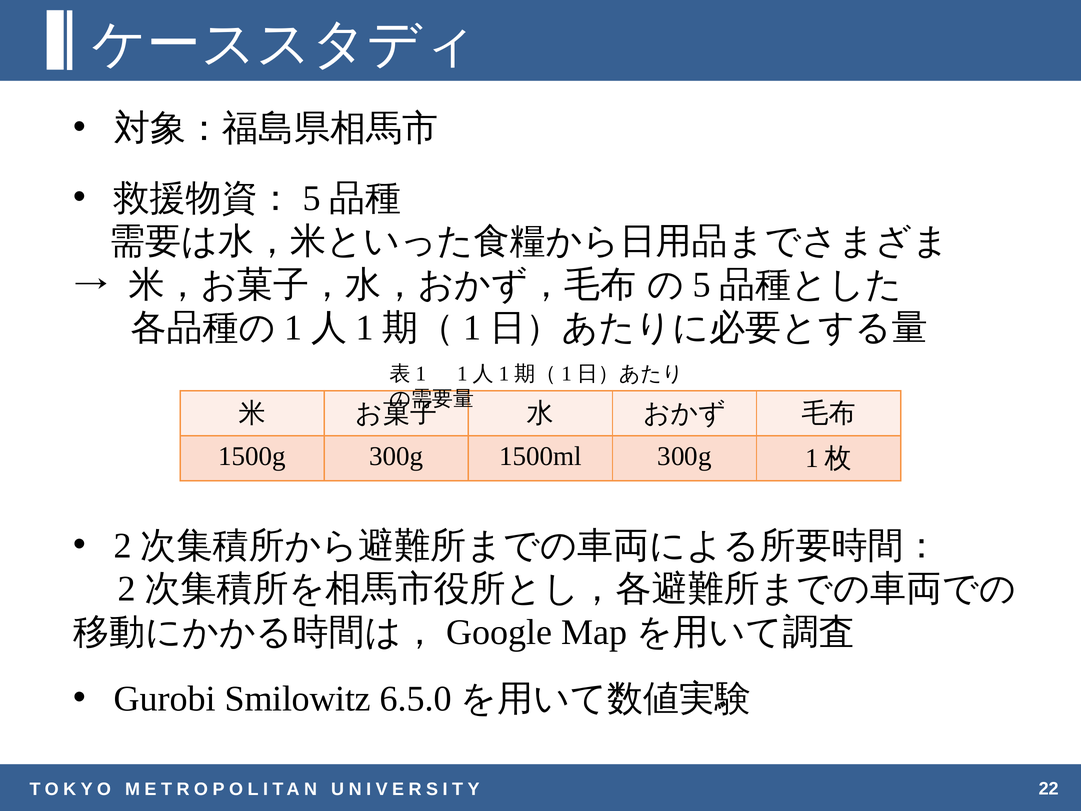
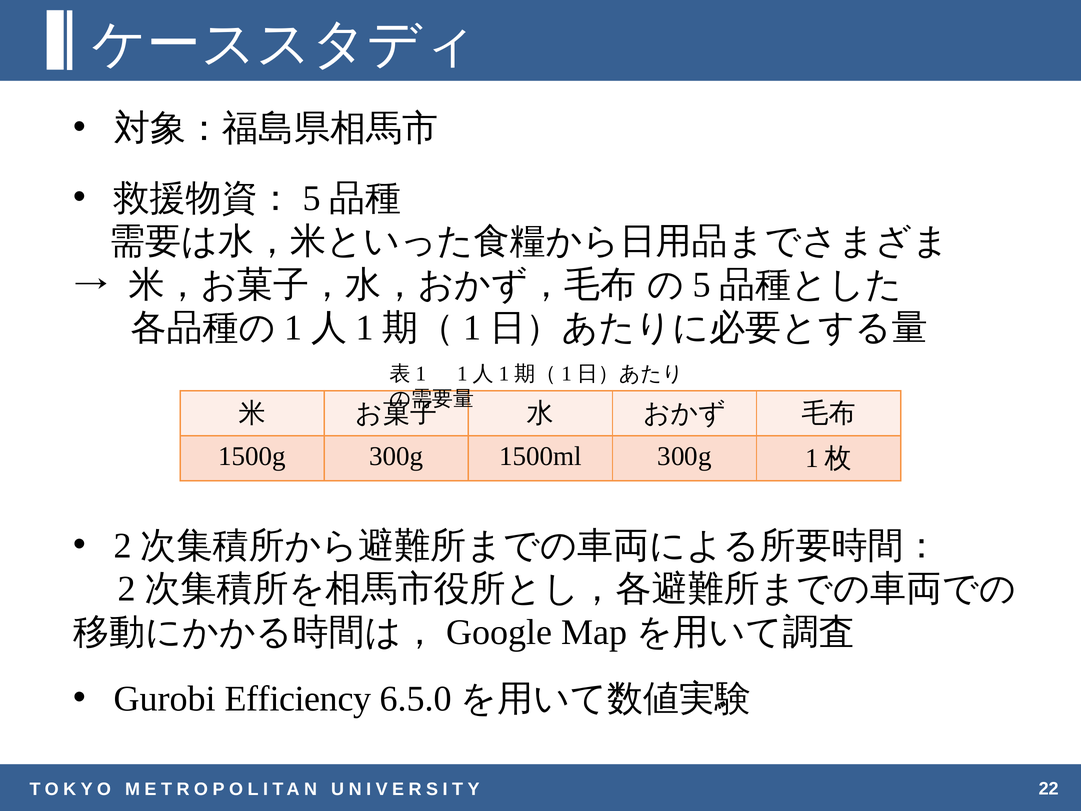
Smilowitz: Smilowitz -> Efficiency
